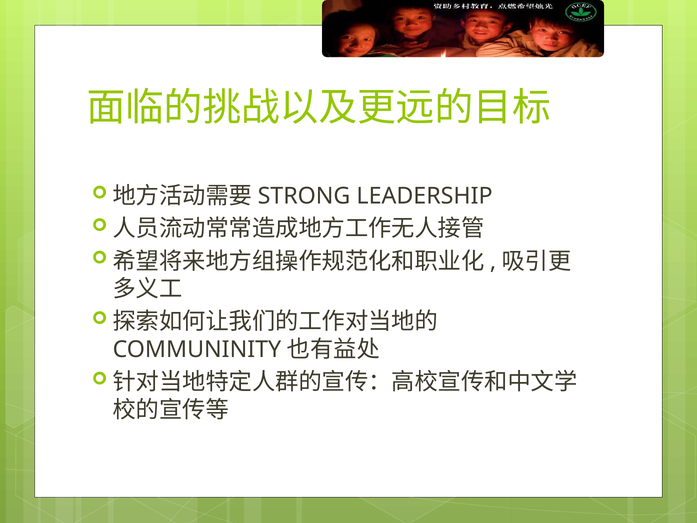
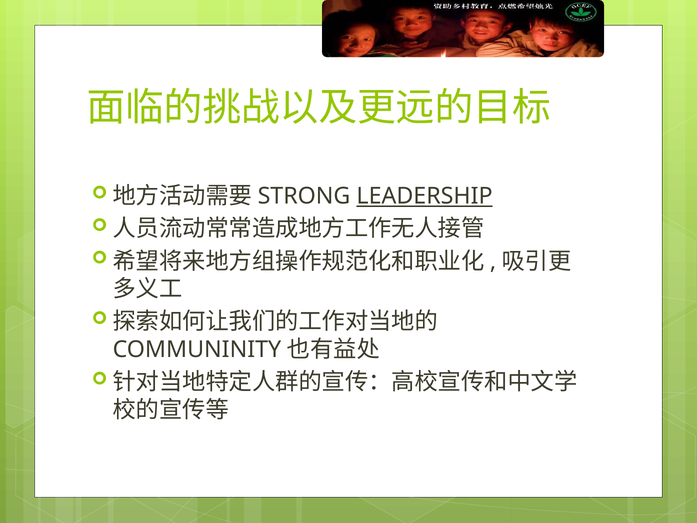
LEADERSHIP underline: none -> present
